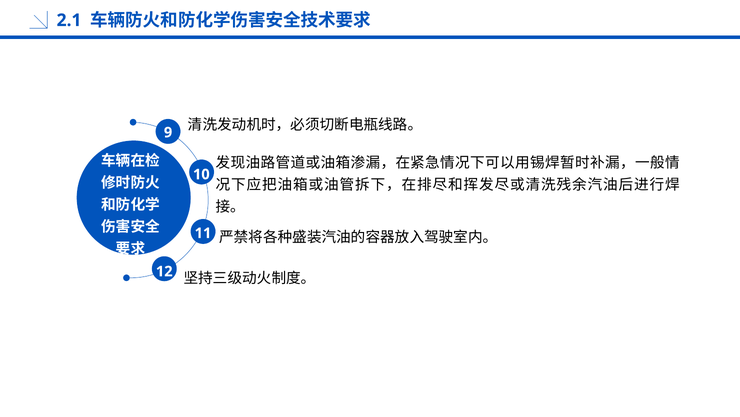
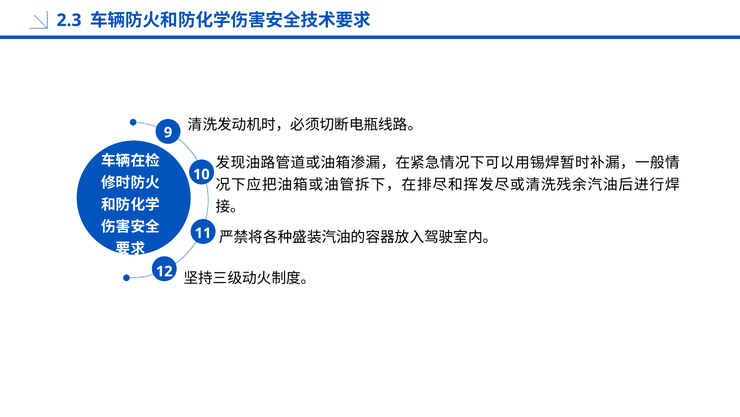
2.1: 2.1 -> 2.3
